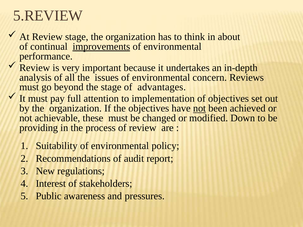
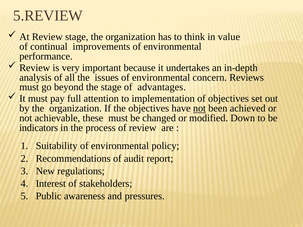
about: about -> value
improvements underline: present -> none
providing: providing -> indicators
